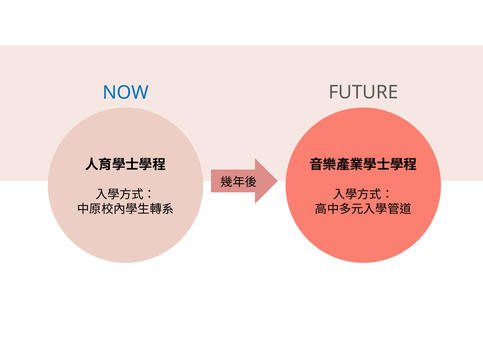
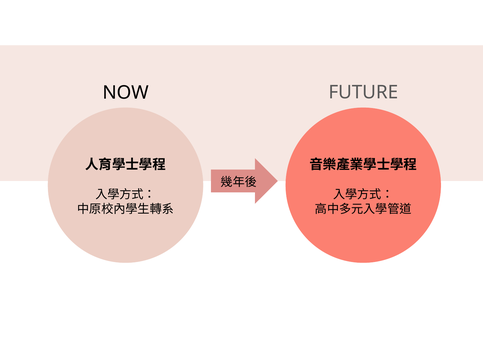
NOW colour: blue -> black
